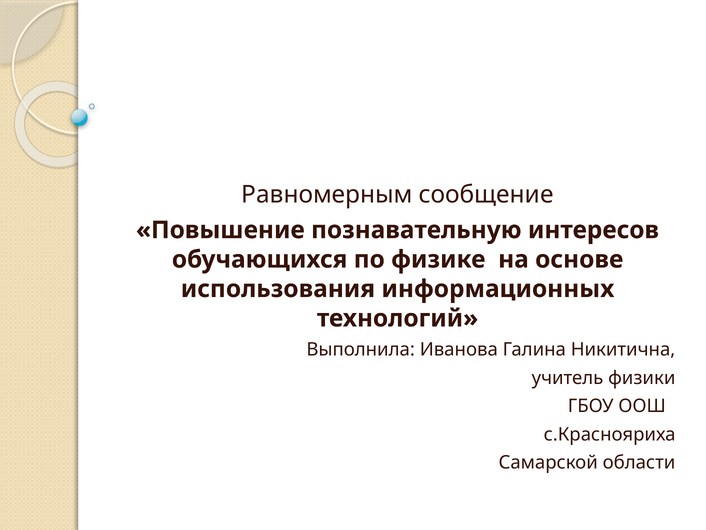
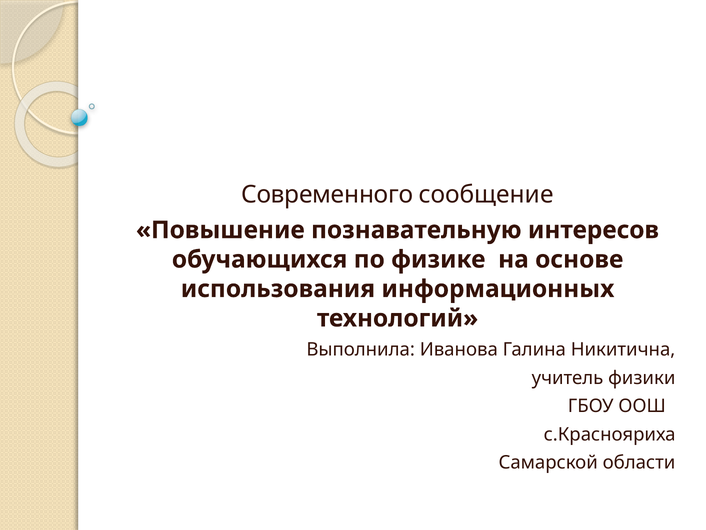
Равномерным: Равномерным -> Современного
